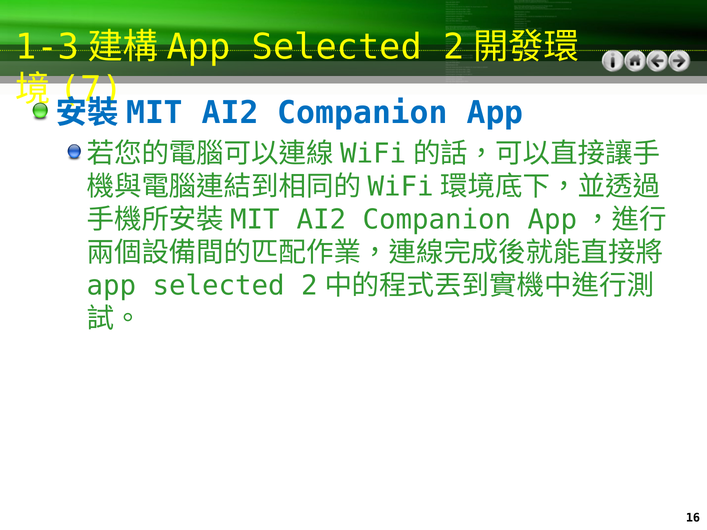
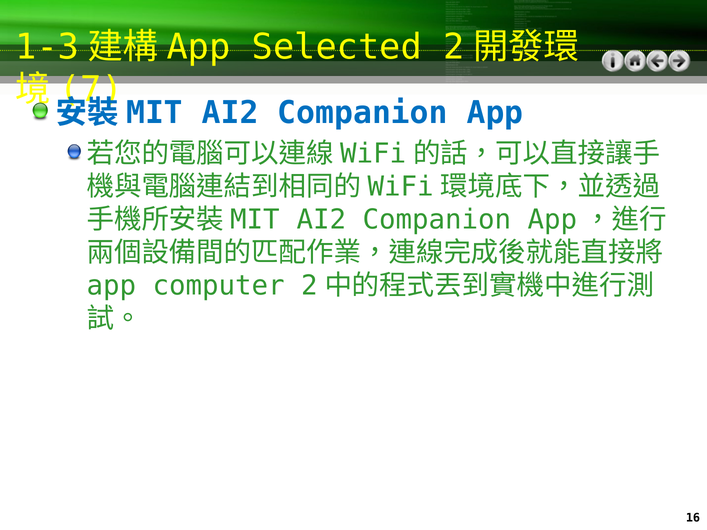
app selected: selected -> computer
